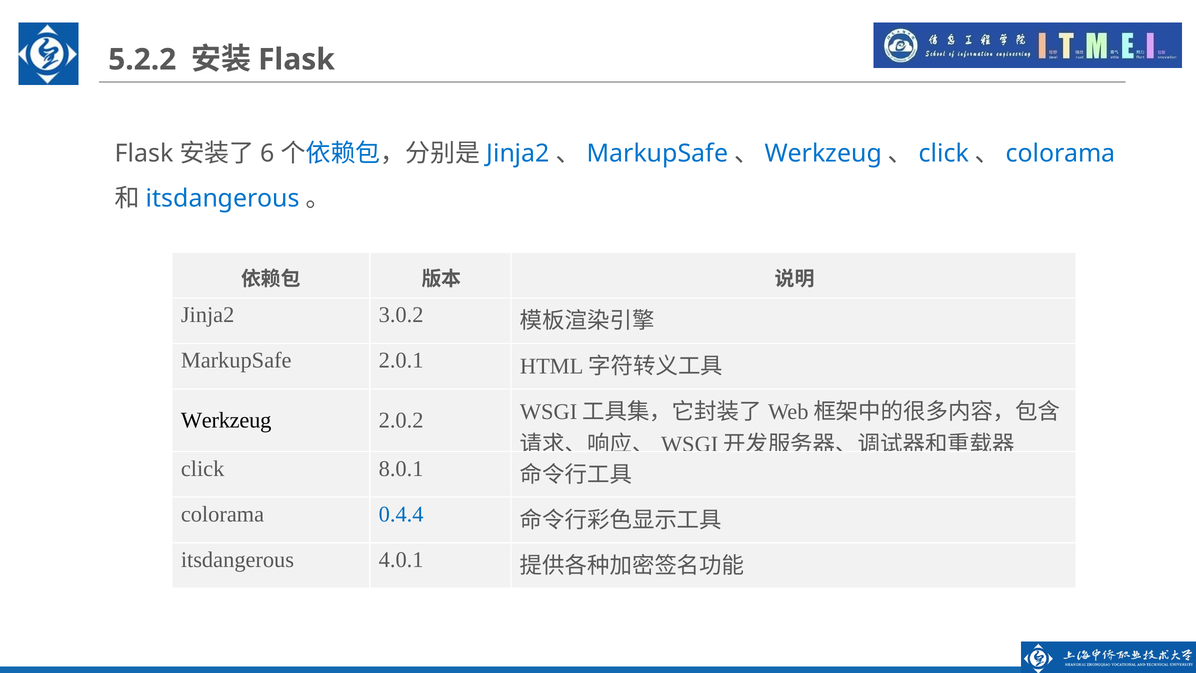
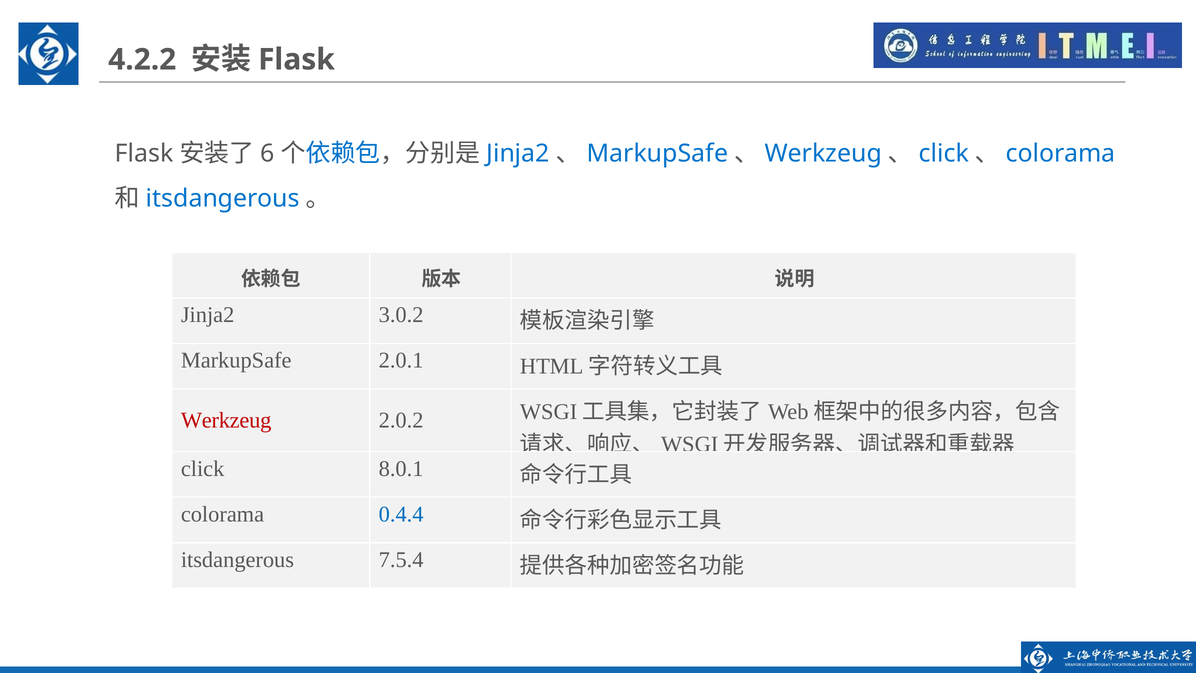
5.2.2: 5.2.2 -> 4.2.2
Werkzeug at (226, 420) colour: black -> red
4.0.1: 4.0.1 -> 7.5.4
